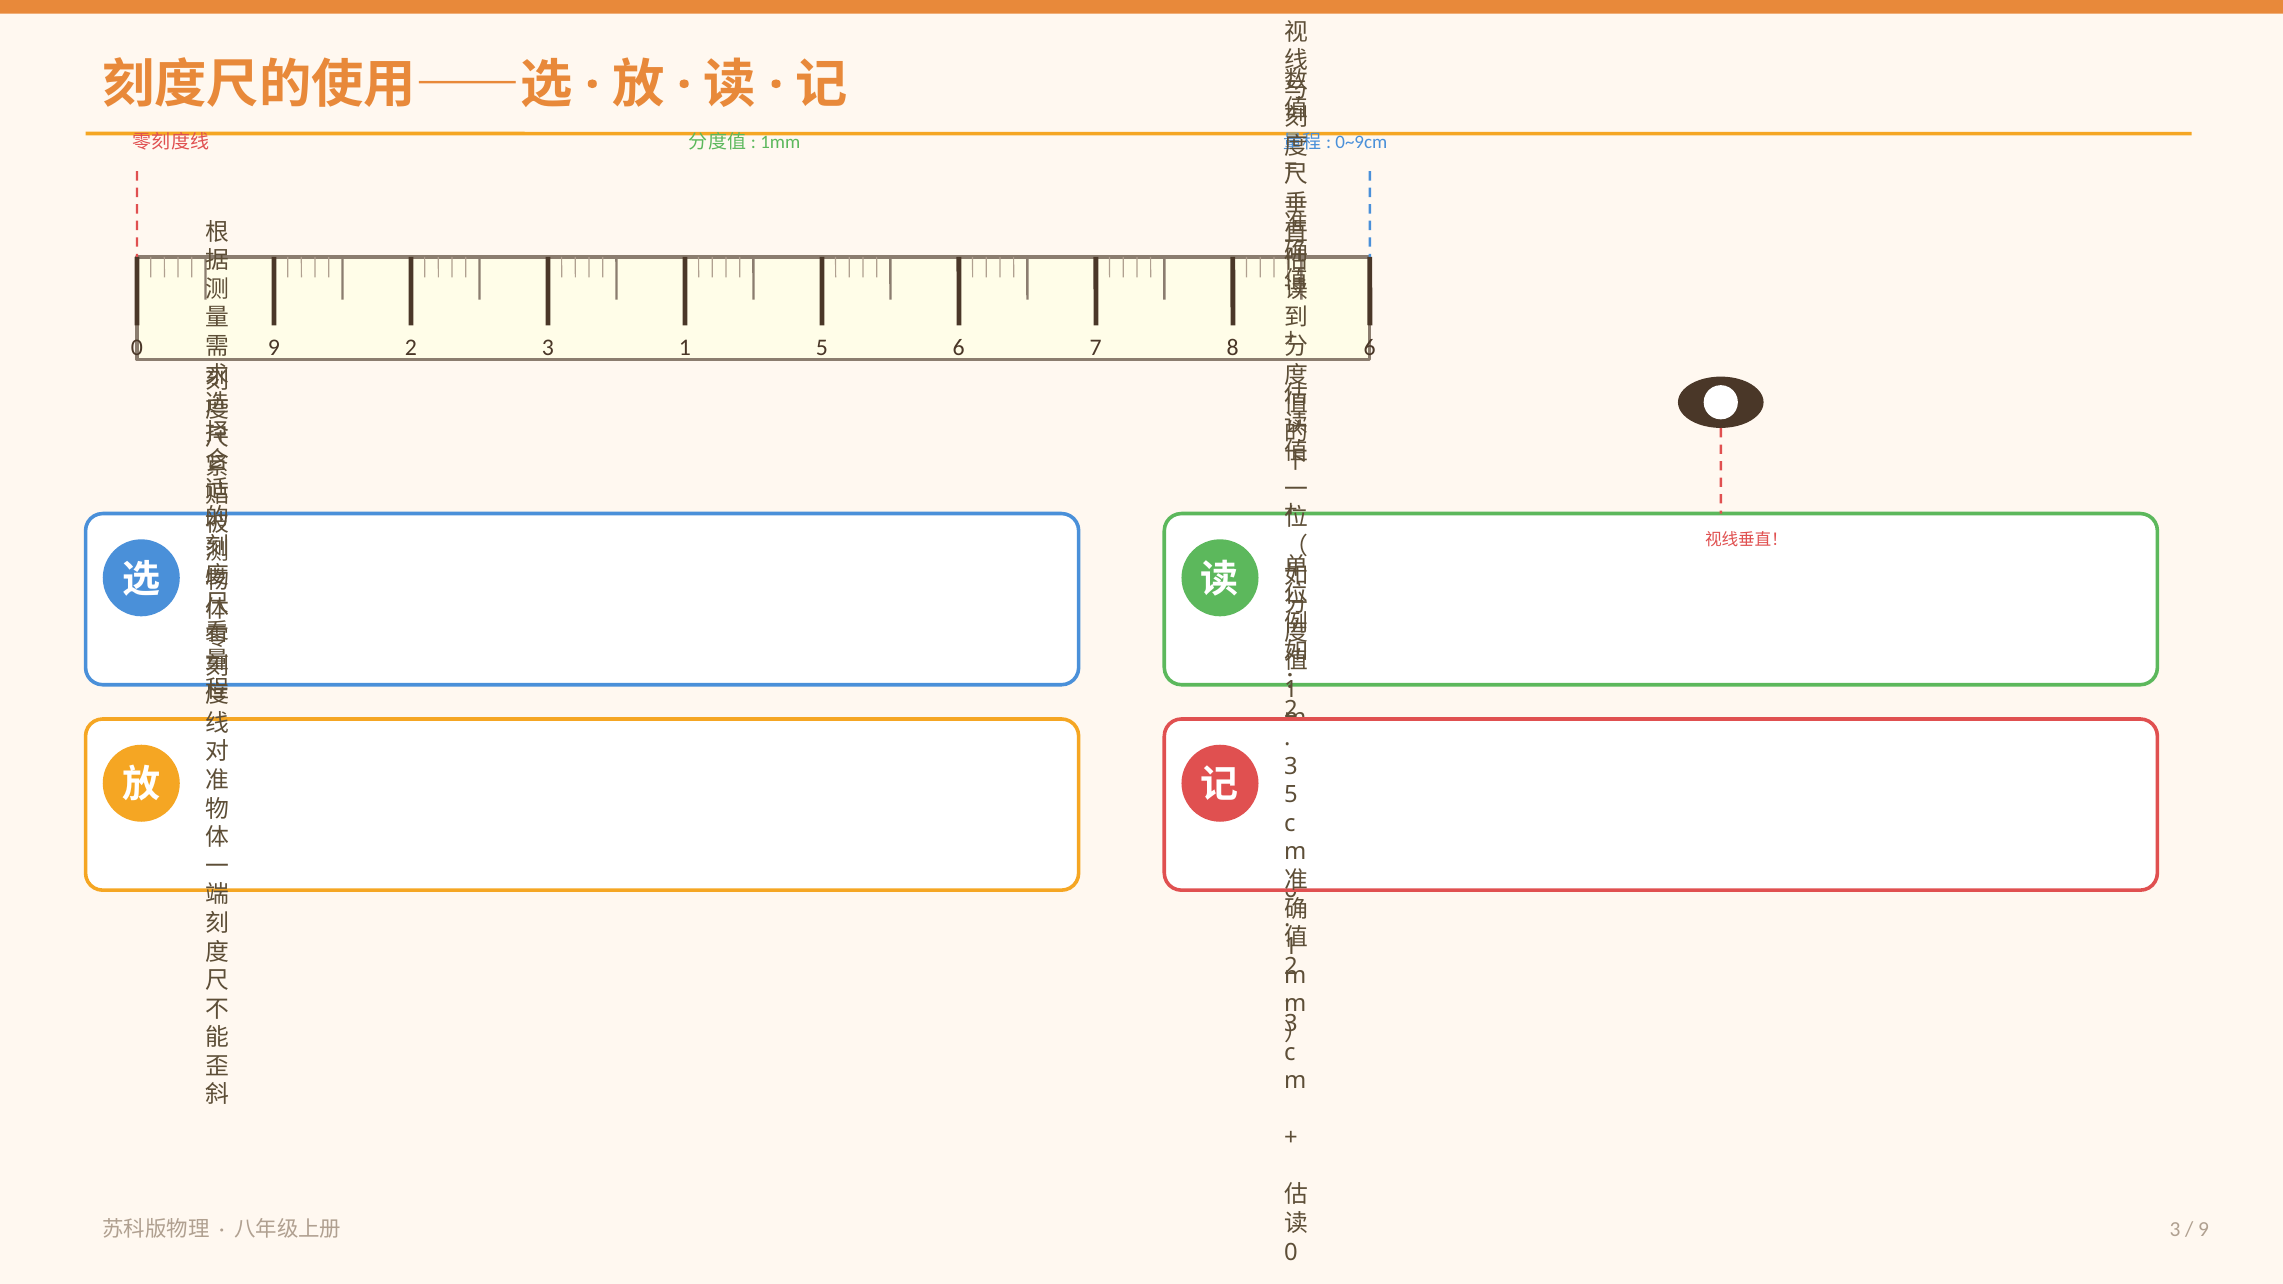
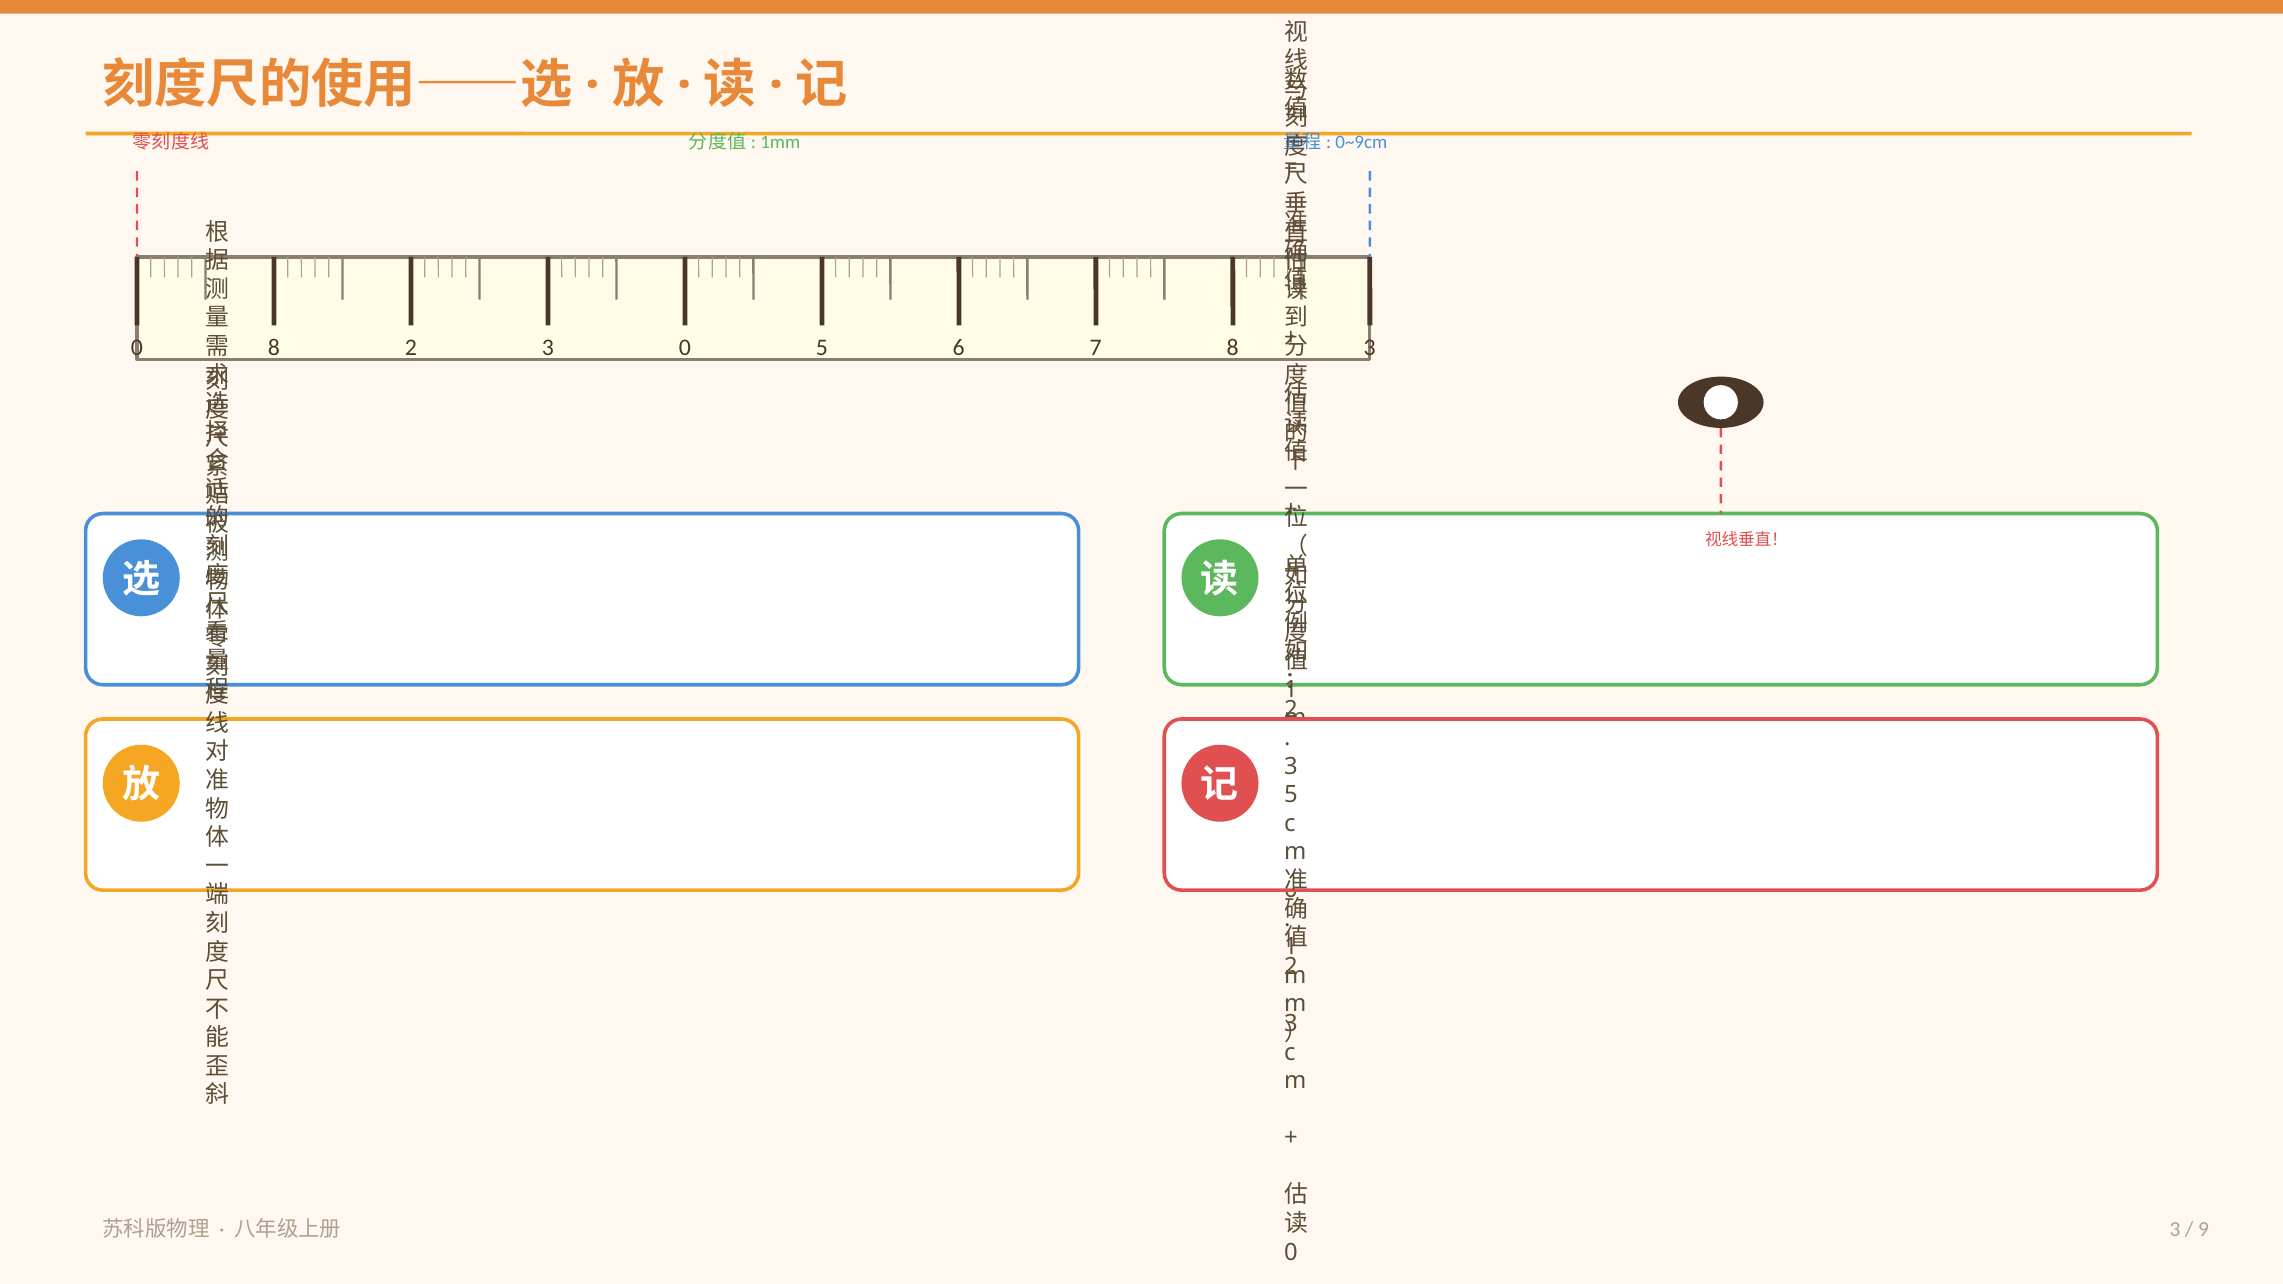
0 9: 9 -> 8
3 1: 1 -> 0
8 6: 6 -> 3
